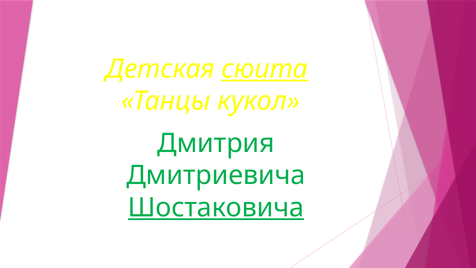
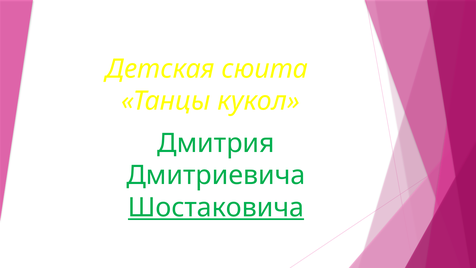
сюита underline: present -> none
